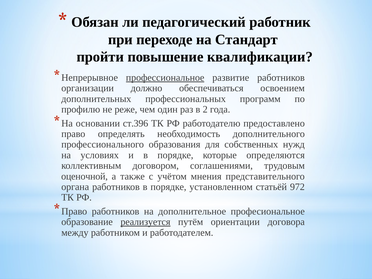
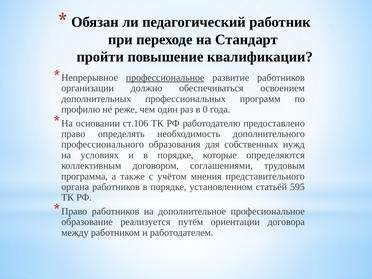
2: 2 -> 0
ст.396: ст.396 -> ст.106
оценочной: оценочной -> программа
972: 972 -> 595
реализуется underline: present -> none
